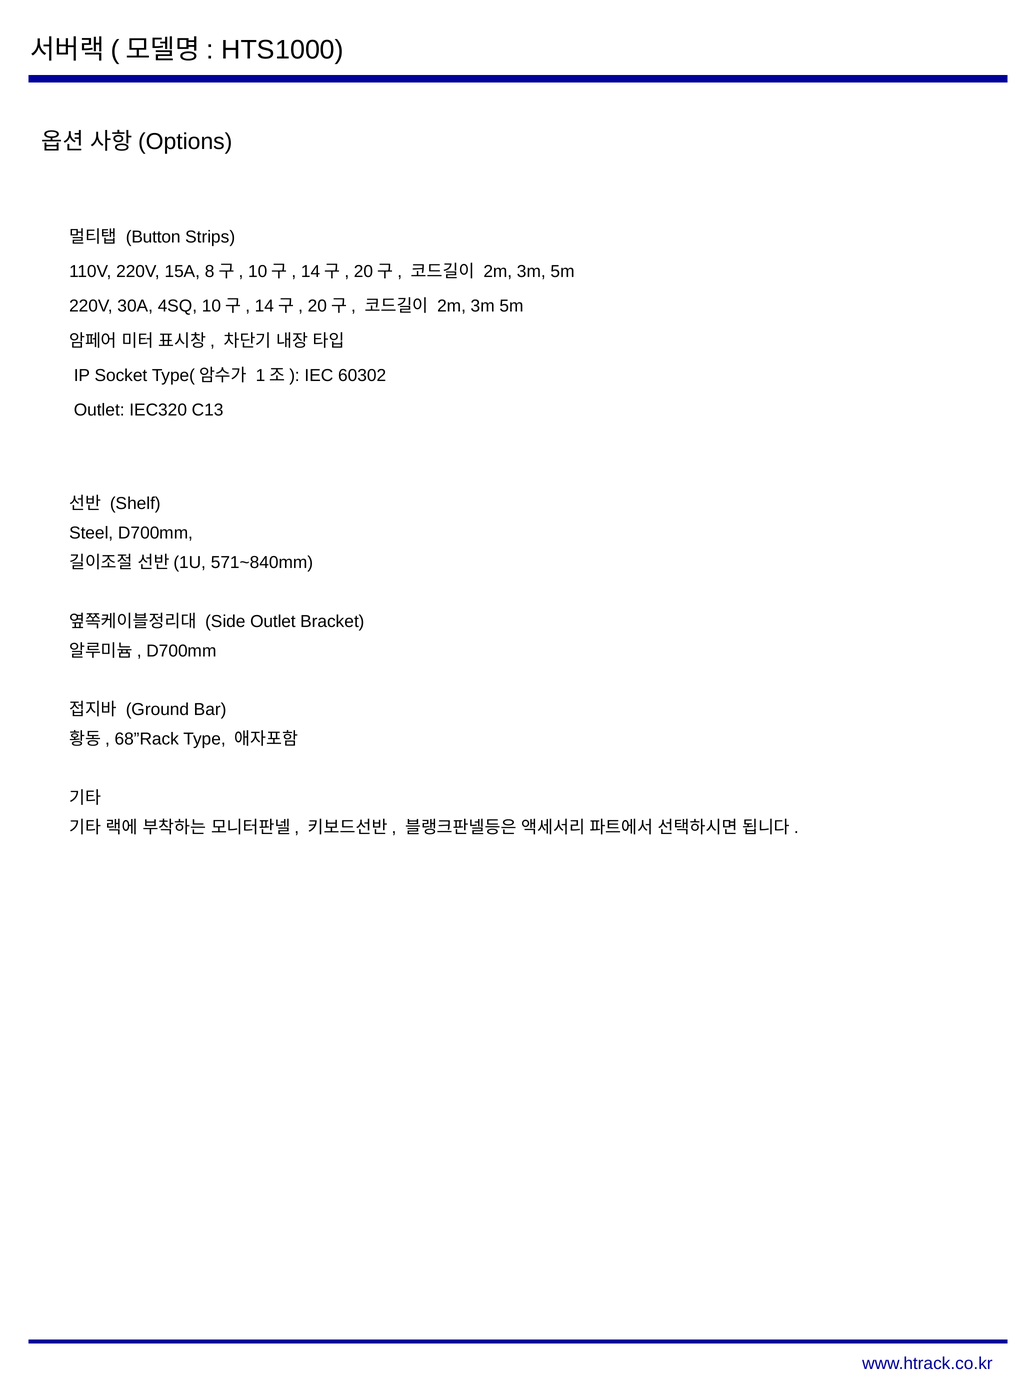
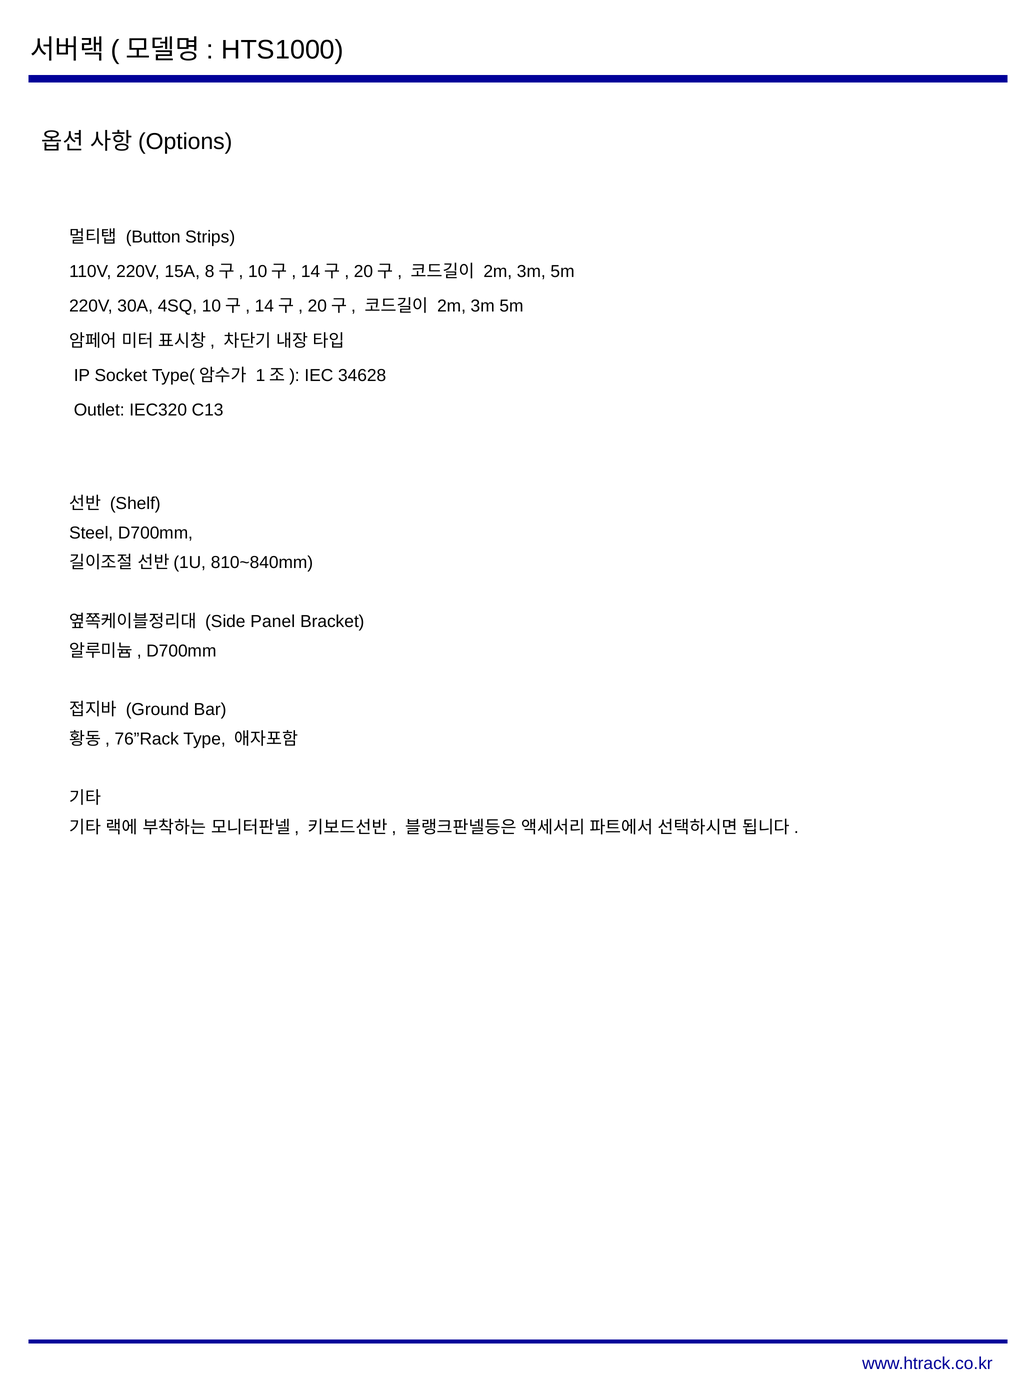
60302: 60302 -> 34628
571~840mm: 571~840mm -> 810~840mm
Side Outlet: Outlet -> Panel
68”Rack: 68”Rack -> 76”Rack
